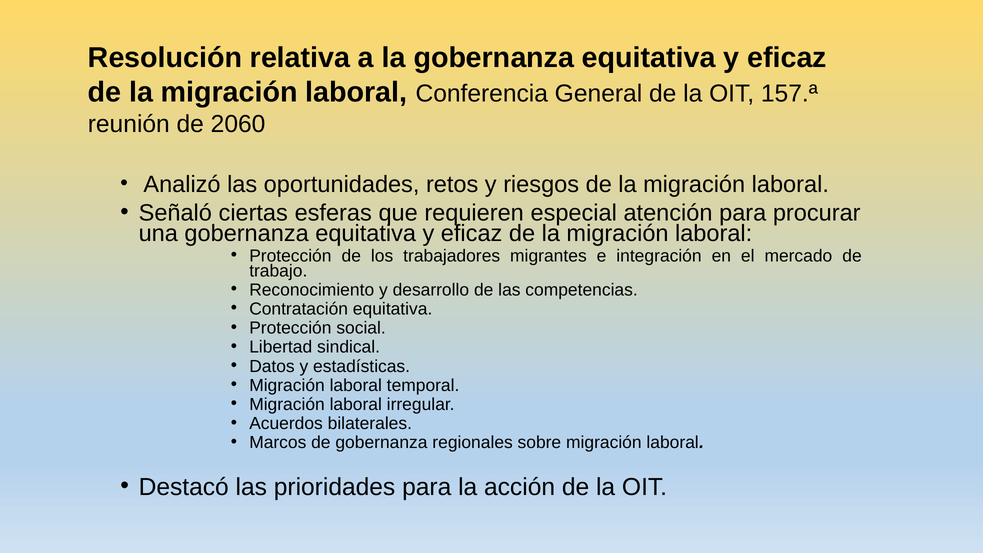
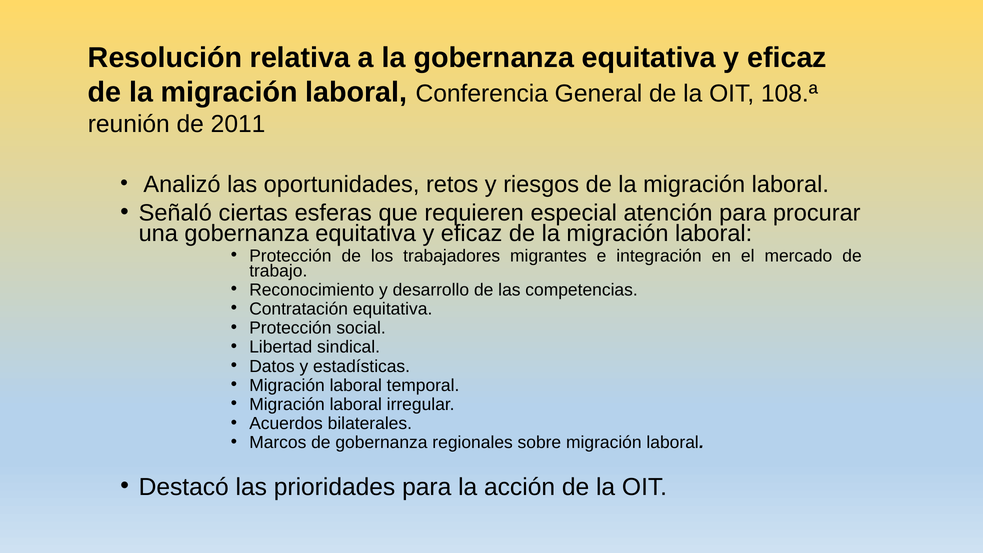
157.ª: 157.ª -> 108.ª
2060: 2060 -> 2011
